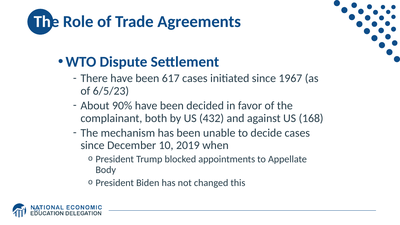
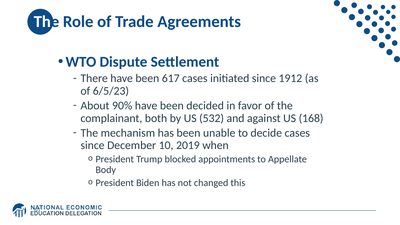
1967: 1967 -> 1912
432: 432 -> 532
